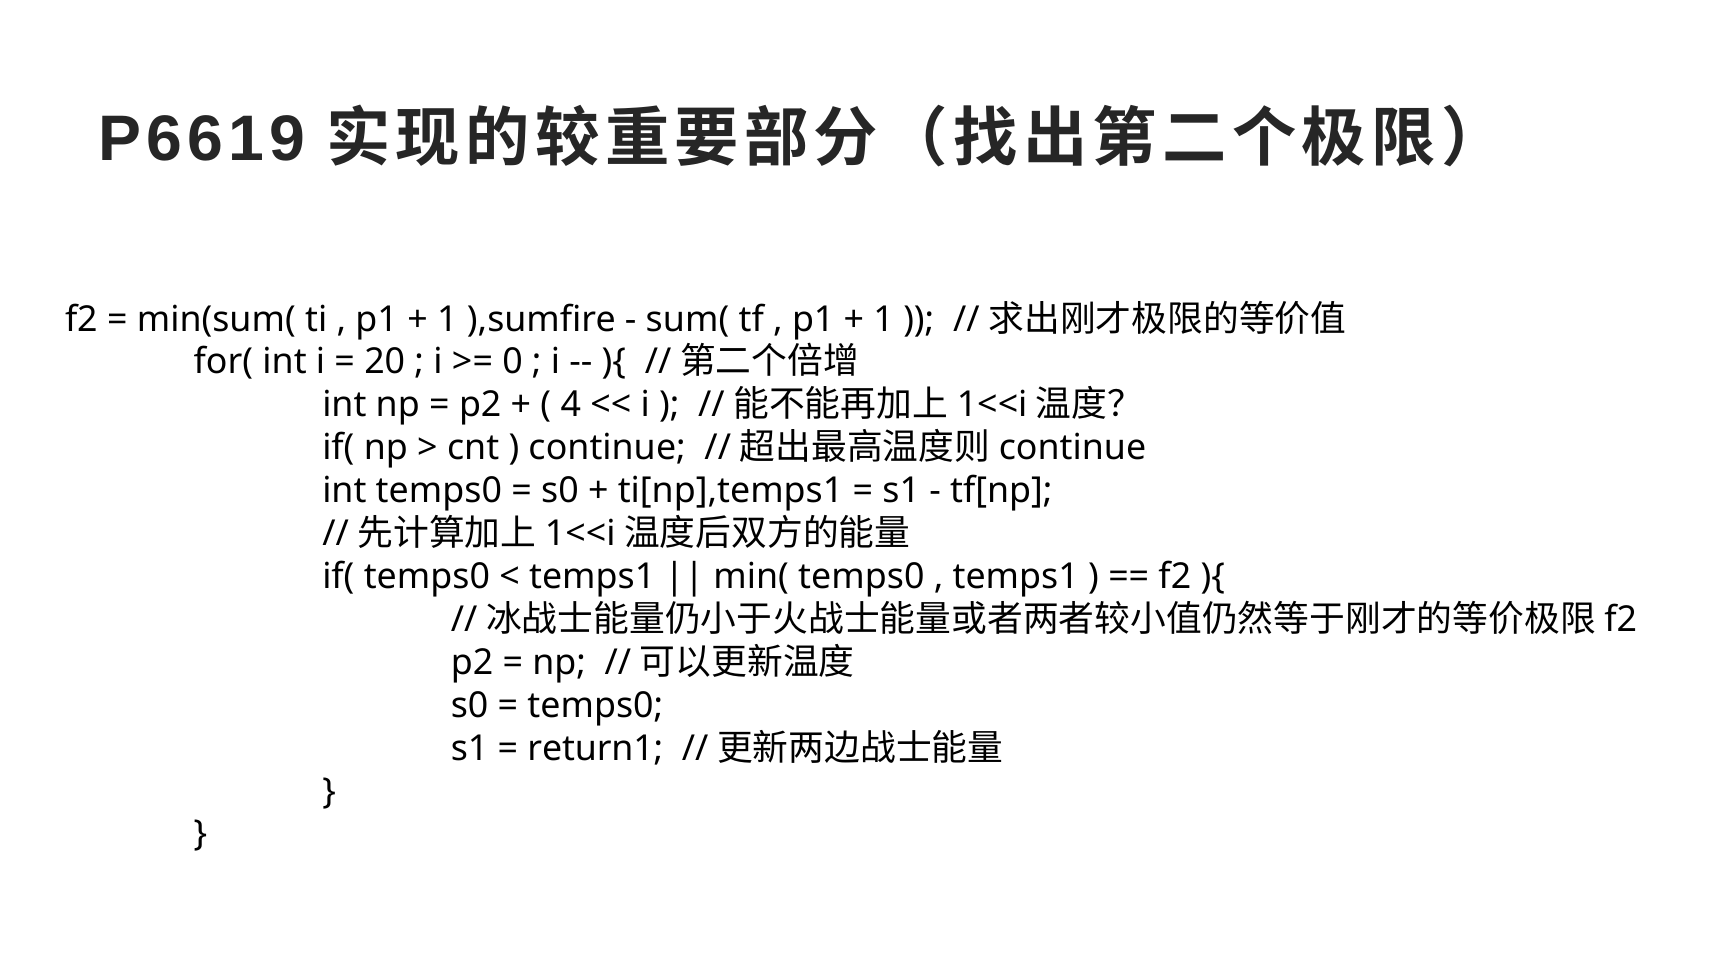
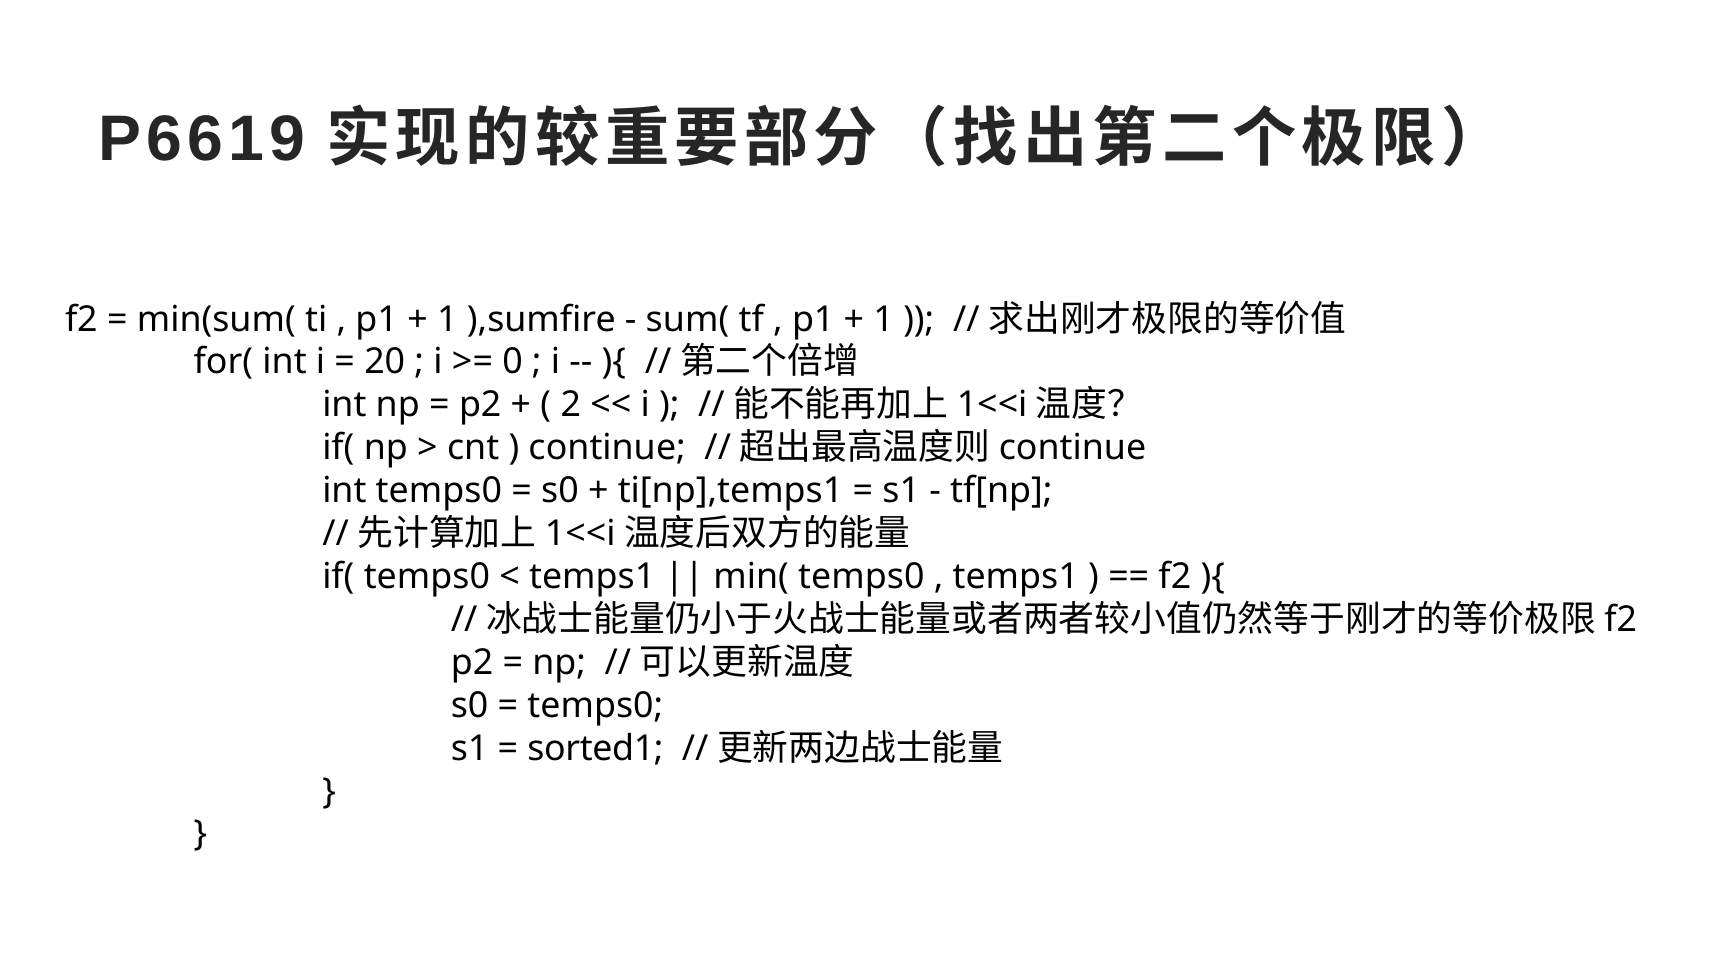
4: 4 -> 2
return1: return1 -> sorted1
